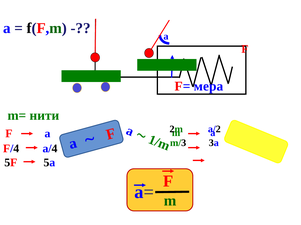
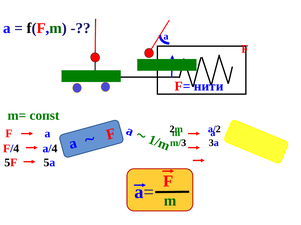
мера: мера -> нити
нити: нити -> coпst
